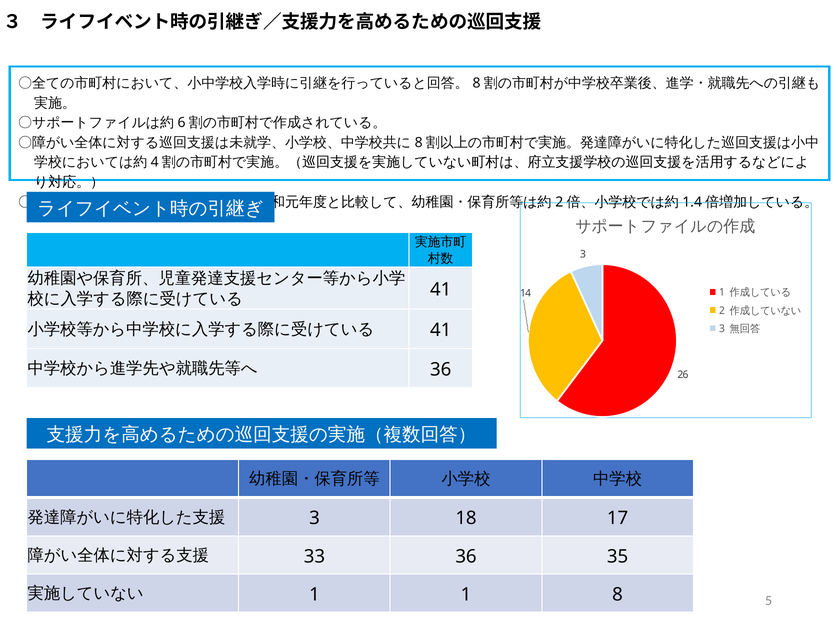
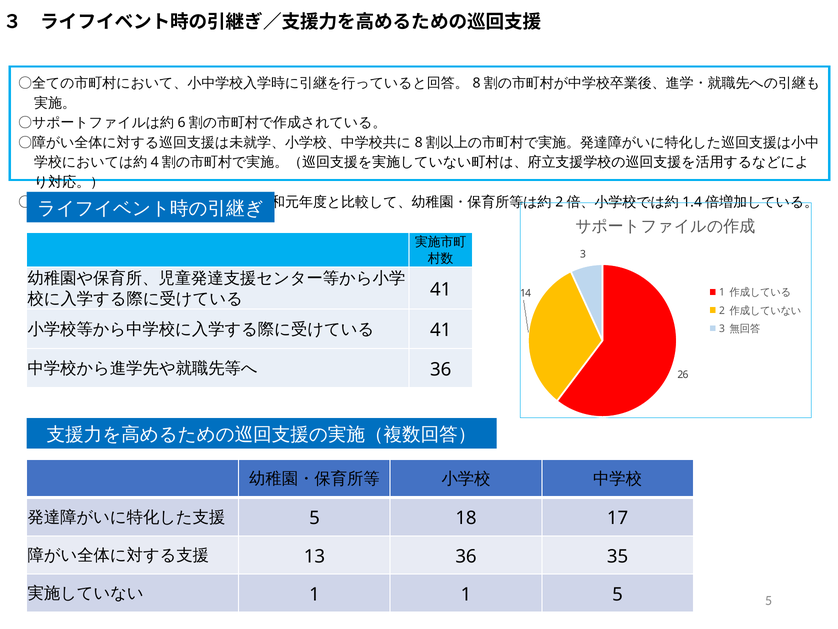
3 at (314, 518): 3 -> 5
33: 33 -> 13
1 8: 8 -> 5
